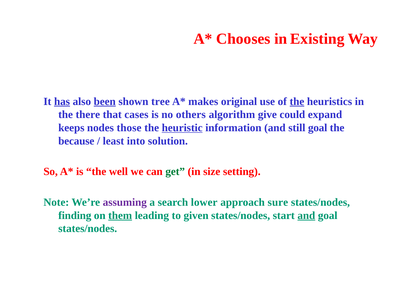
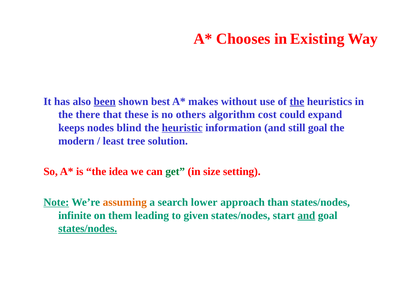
has underline: present -> none
tree: tree -> best
original: original -> without
cases: cases -> these
give: give -> cost
those: those -> blind
because: because -> modern
into: into -> tree
well: well -> idea
Note underline: none -> present
assuming colour: purple -> orange
sure: sure -> than
finding: finding -> infinite
them underline: present -> none
states/nodes at (88, 229) underline: none -> present
